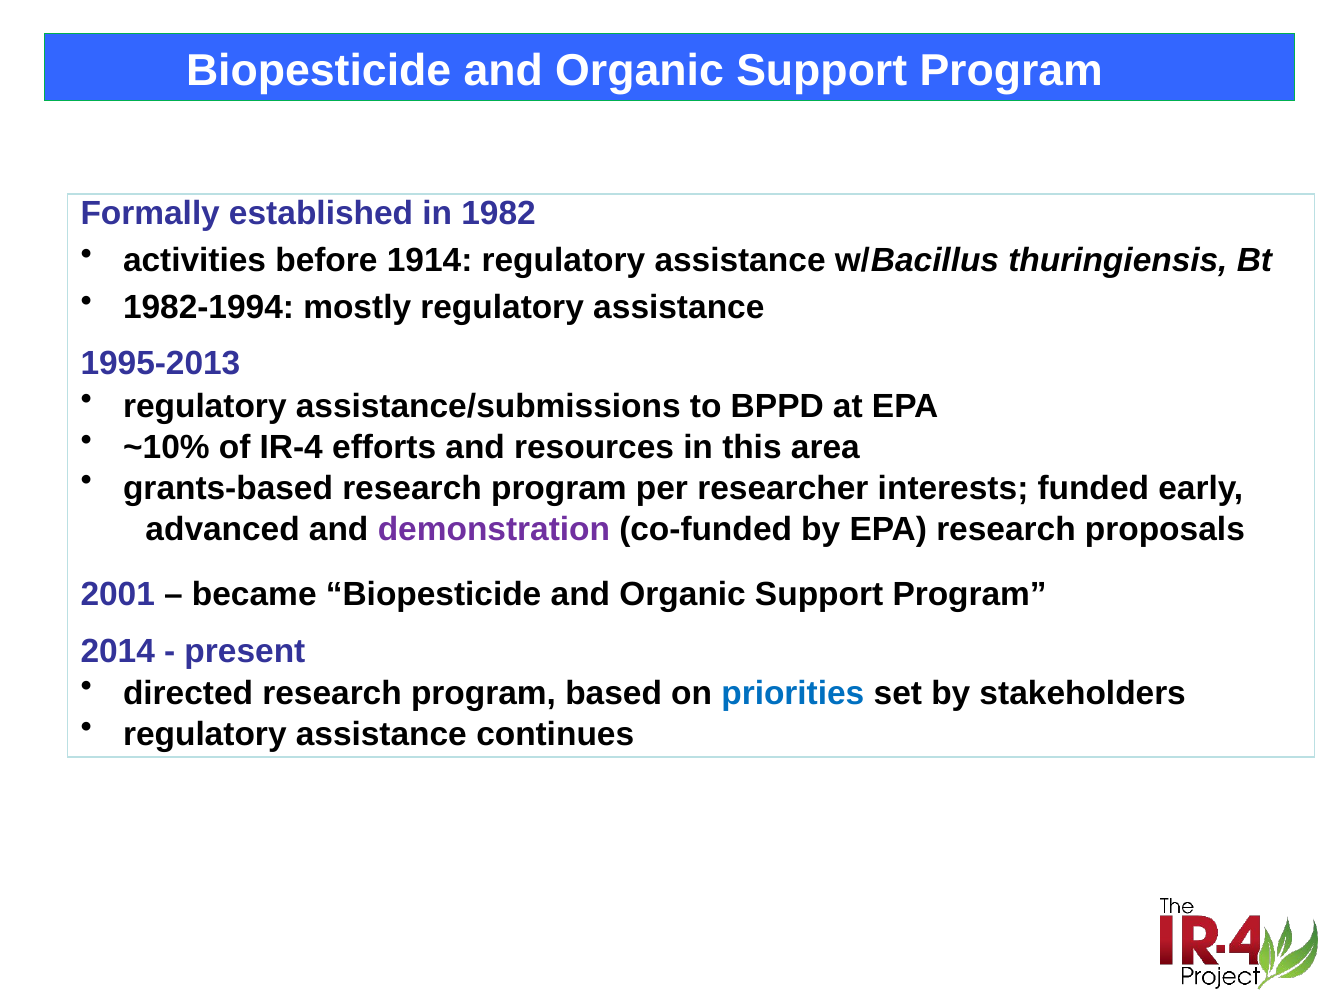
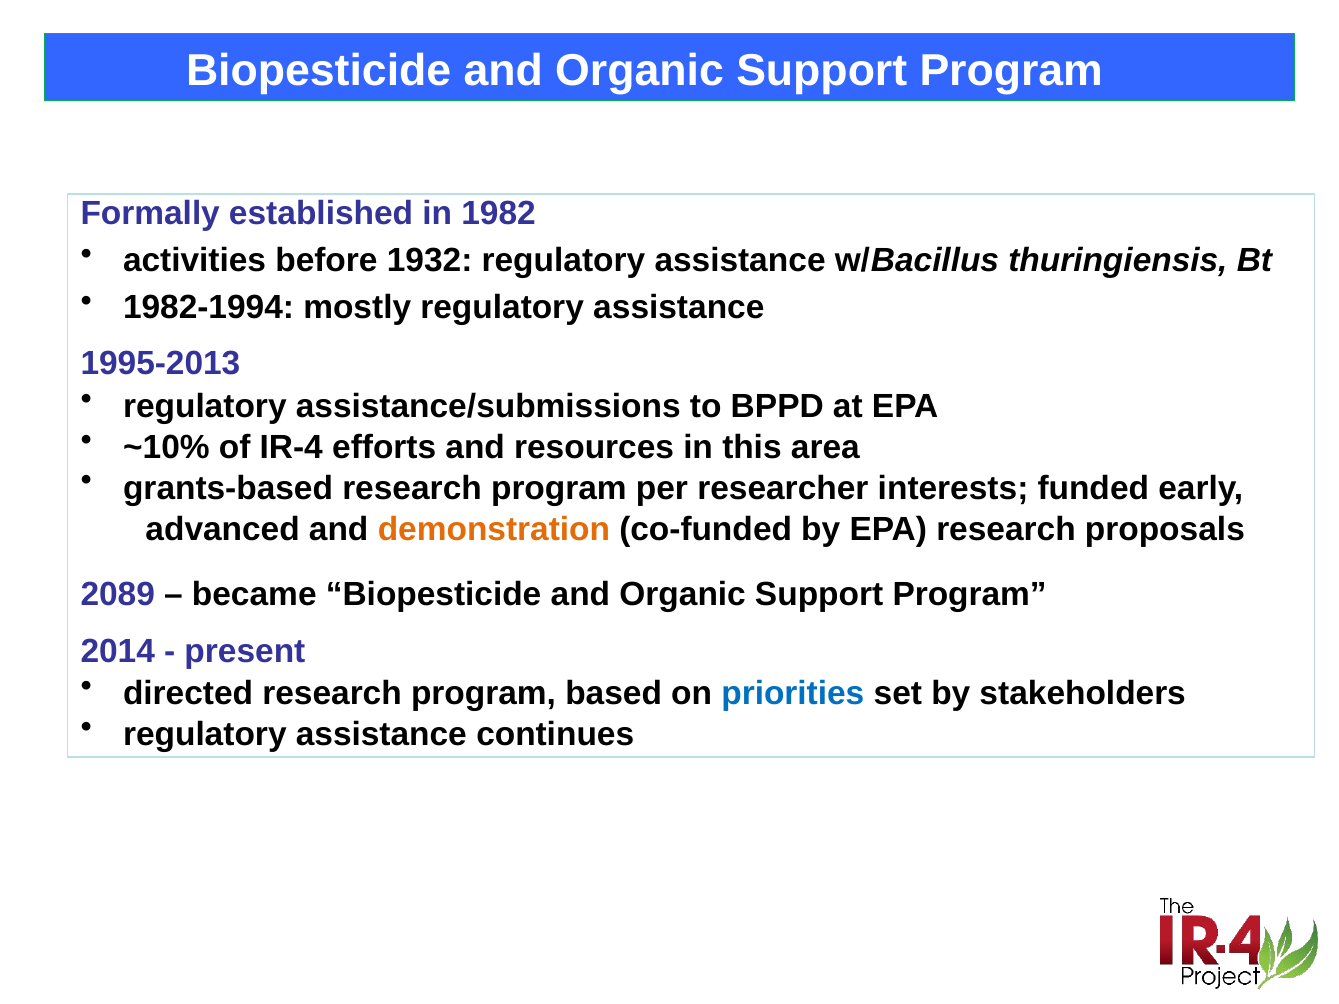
1914: 1914 -> 1932
demonstration colour: purple -> orange
2001: 2001 -> 2089
